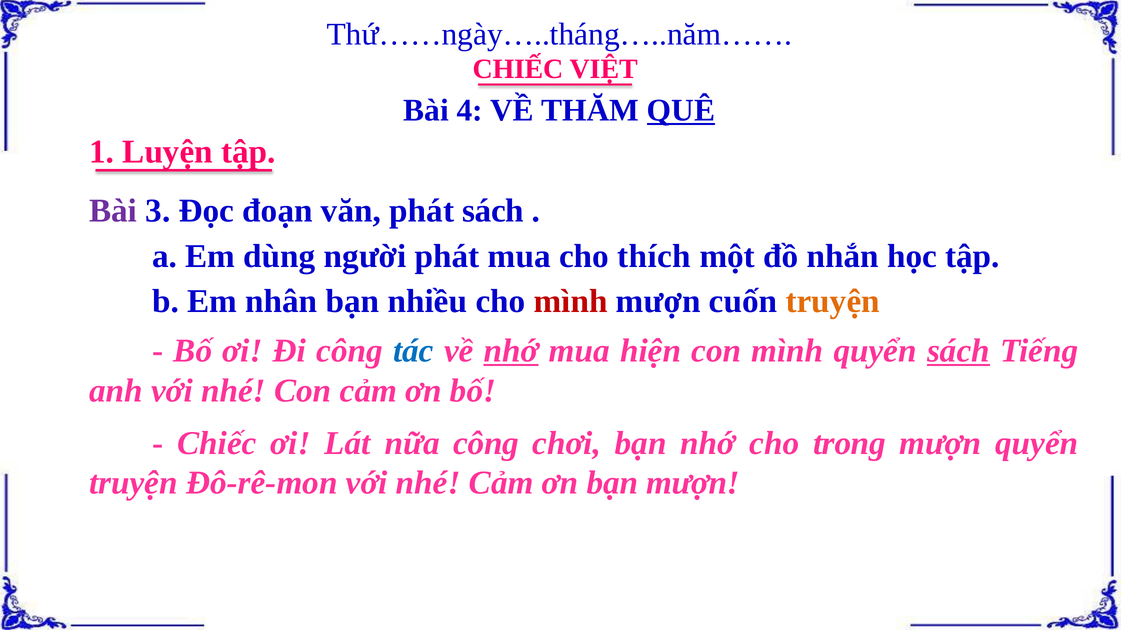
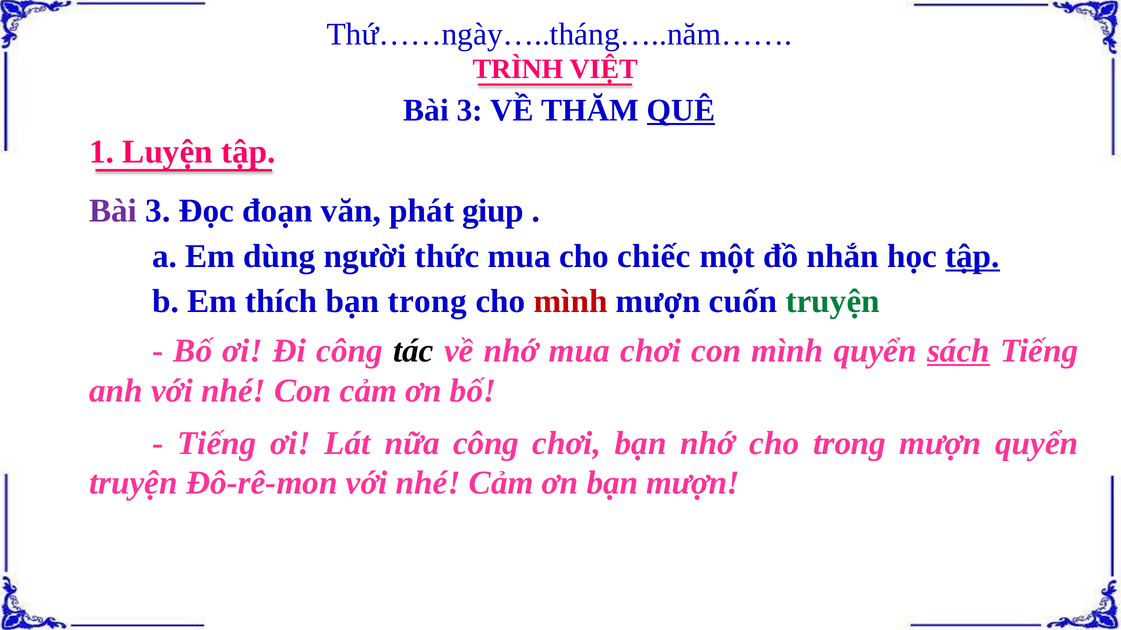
CHIẾC at (518, 69): CHIẾC -> TRÌNH
4 at (470, 110): 4 -> 3
phát sách: sách -> giup
người phát: phát -> thức
thích: thích -> chiếc
tập at (973, 256) underline: none -> present
nhân: nhân -> thích
bạn nhiều: nhiều -> trong
truyện at (833, 301) colour: orange -> green
tác colour: blue -> black
nhớ at (511, 351) underline: present -> none
mua hiện: hiện -> chơi
Chiếc at (217, 443): Chiếc -> Tiếng
